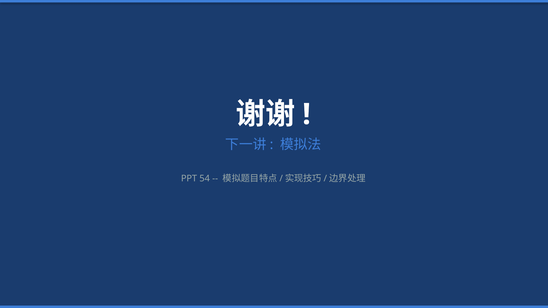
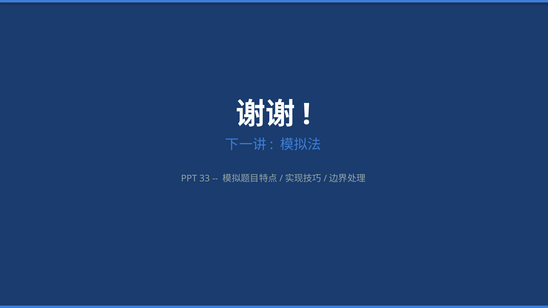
54: 54 -> 33
